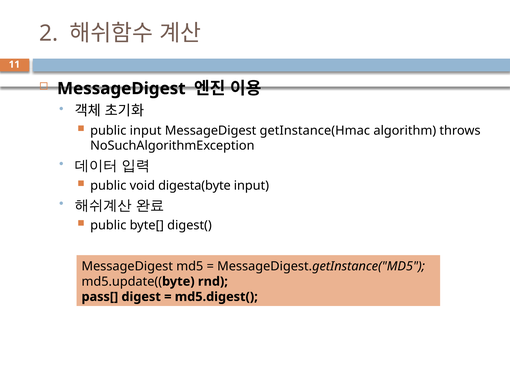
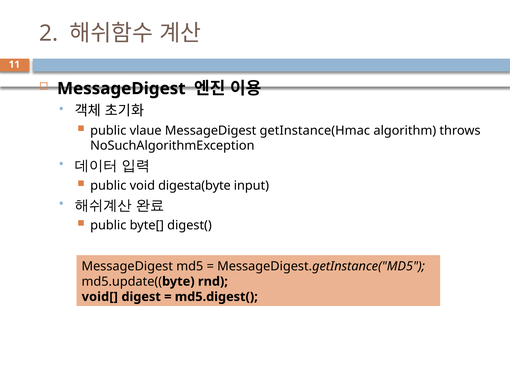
public input: input -> vlaue
pass[: pass[ -> void[
